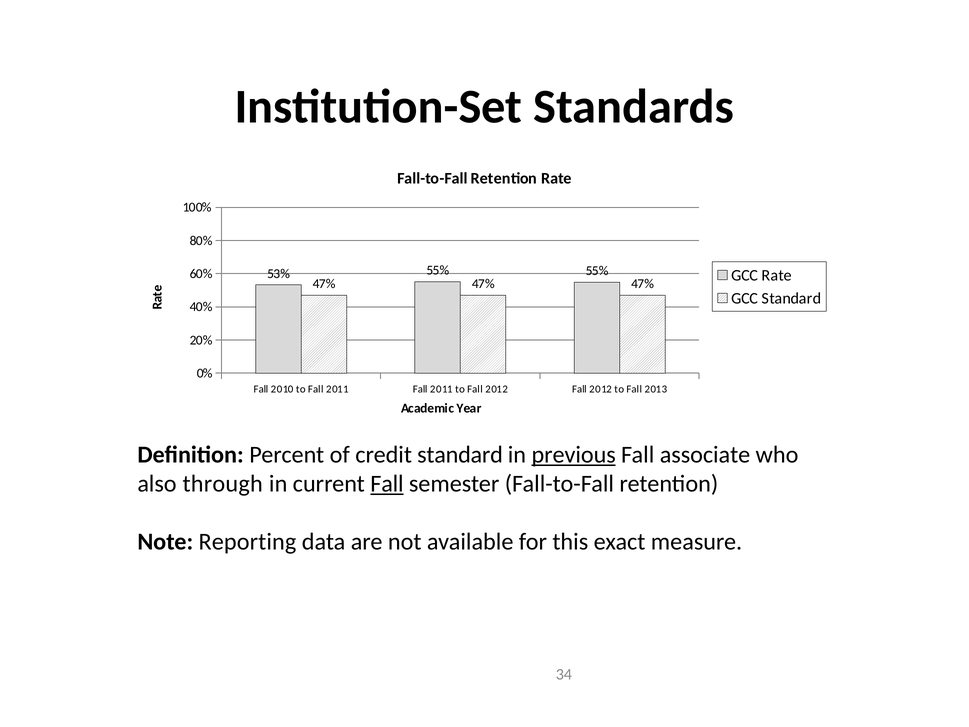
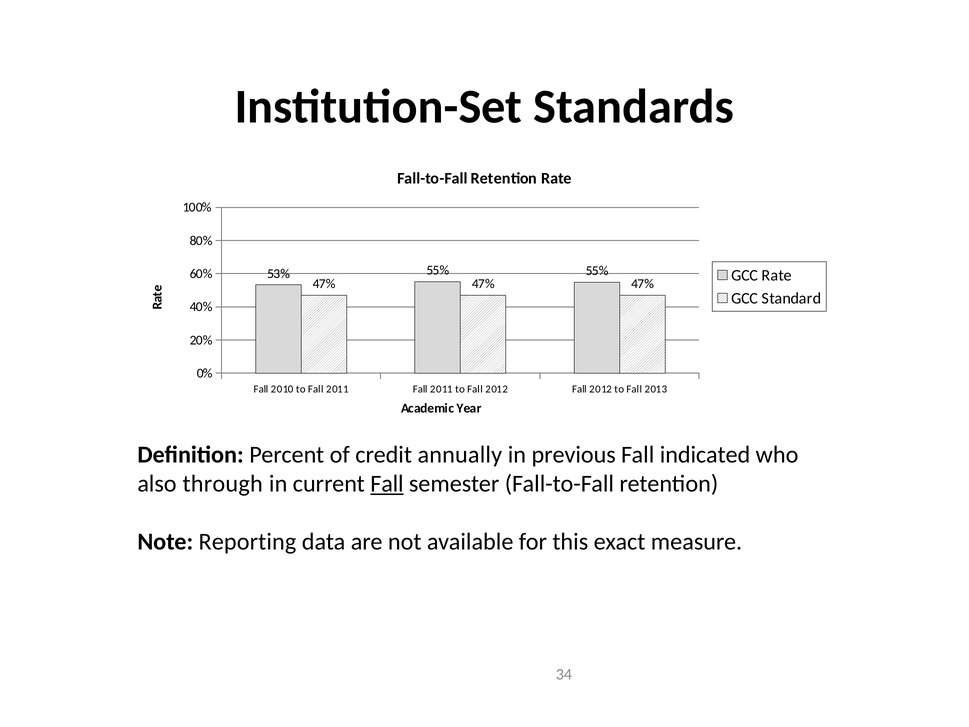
credit standard: standard -> annually
previous underline: present -> none
associate: associate -> indicated
